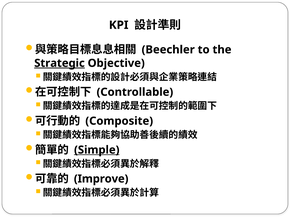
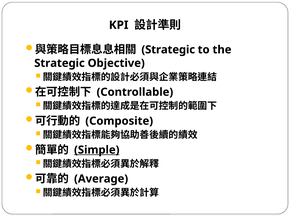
Beechler at (168, 50): Beechler -> Strategic
Strategic at (59, 63) underline: present -> none
Improve: Improve -> Average
